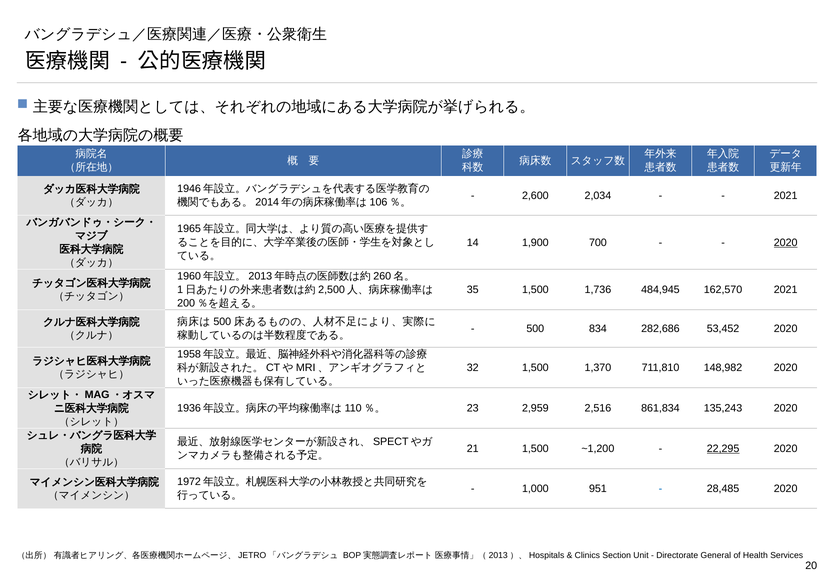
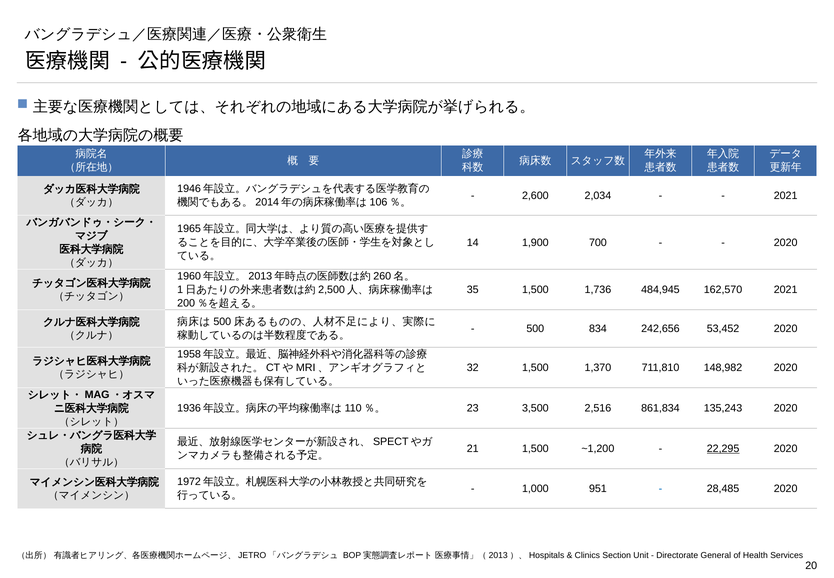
2020 at (786, 242) underline: present -> none
282,686: 282,686 -> 242,656
2,959: 2,959 -> 3,500
